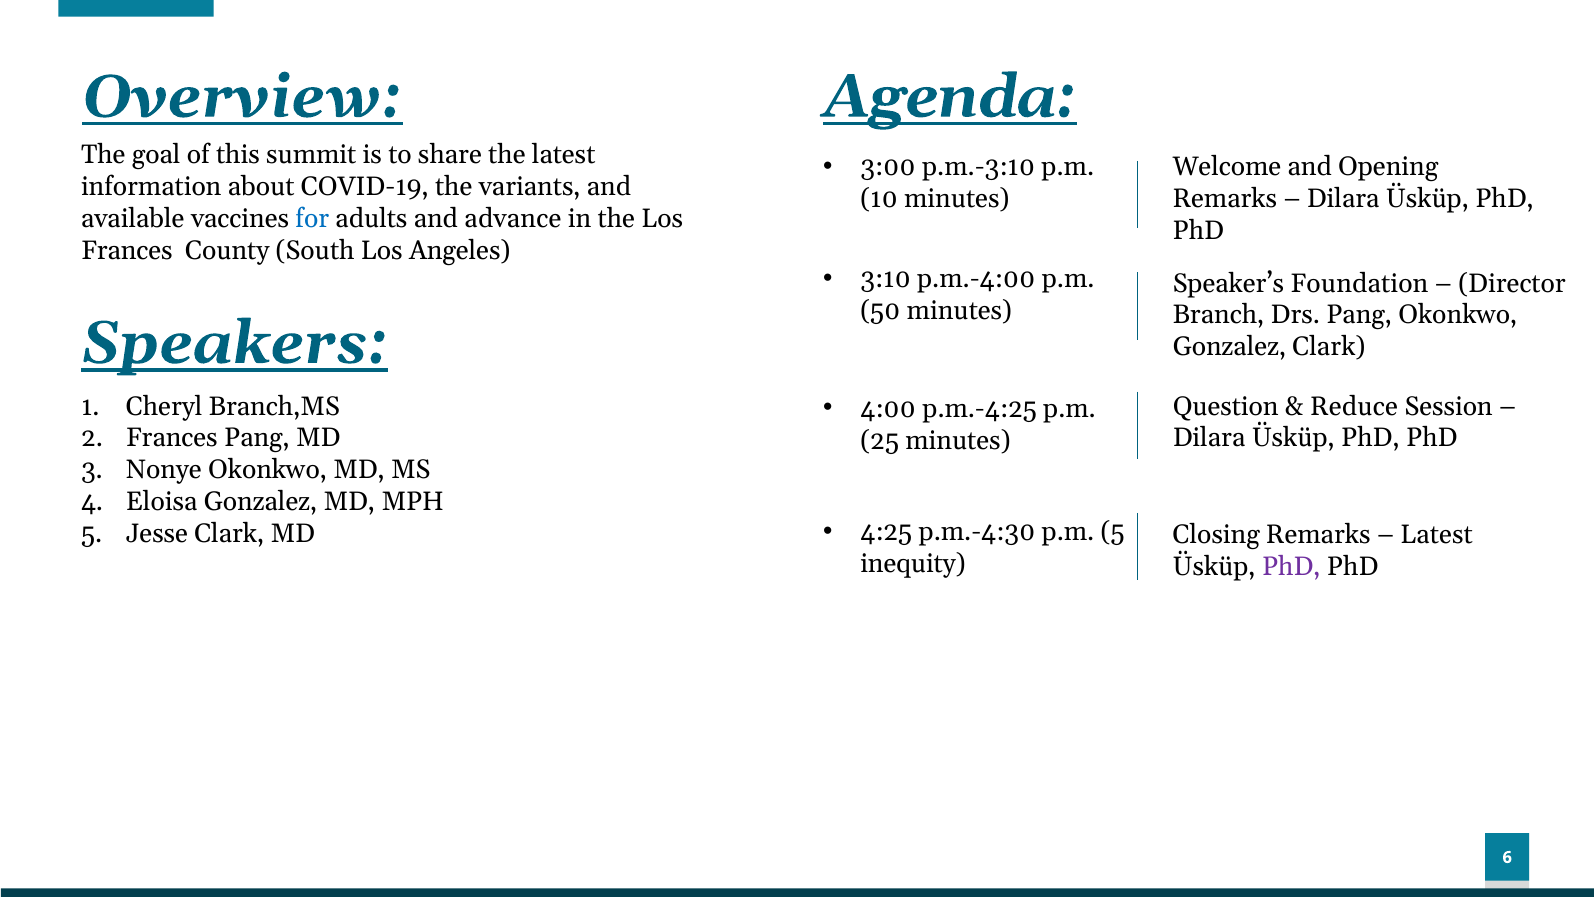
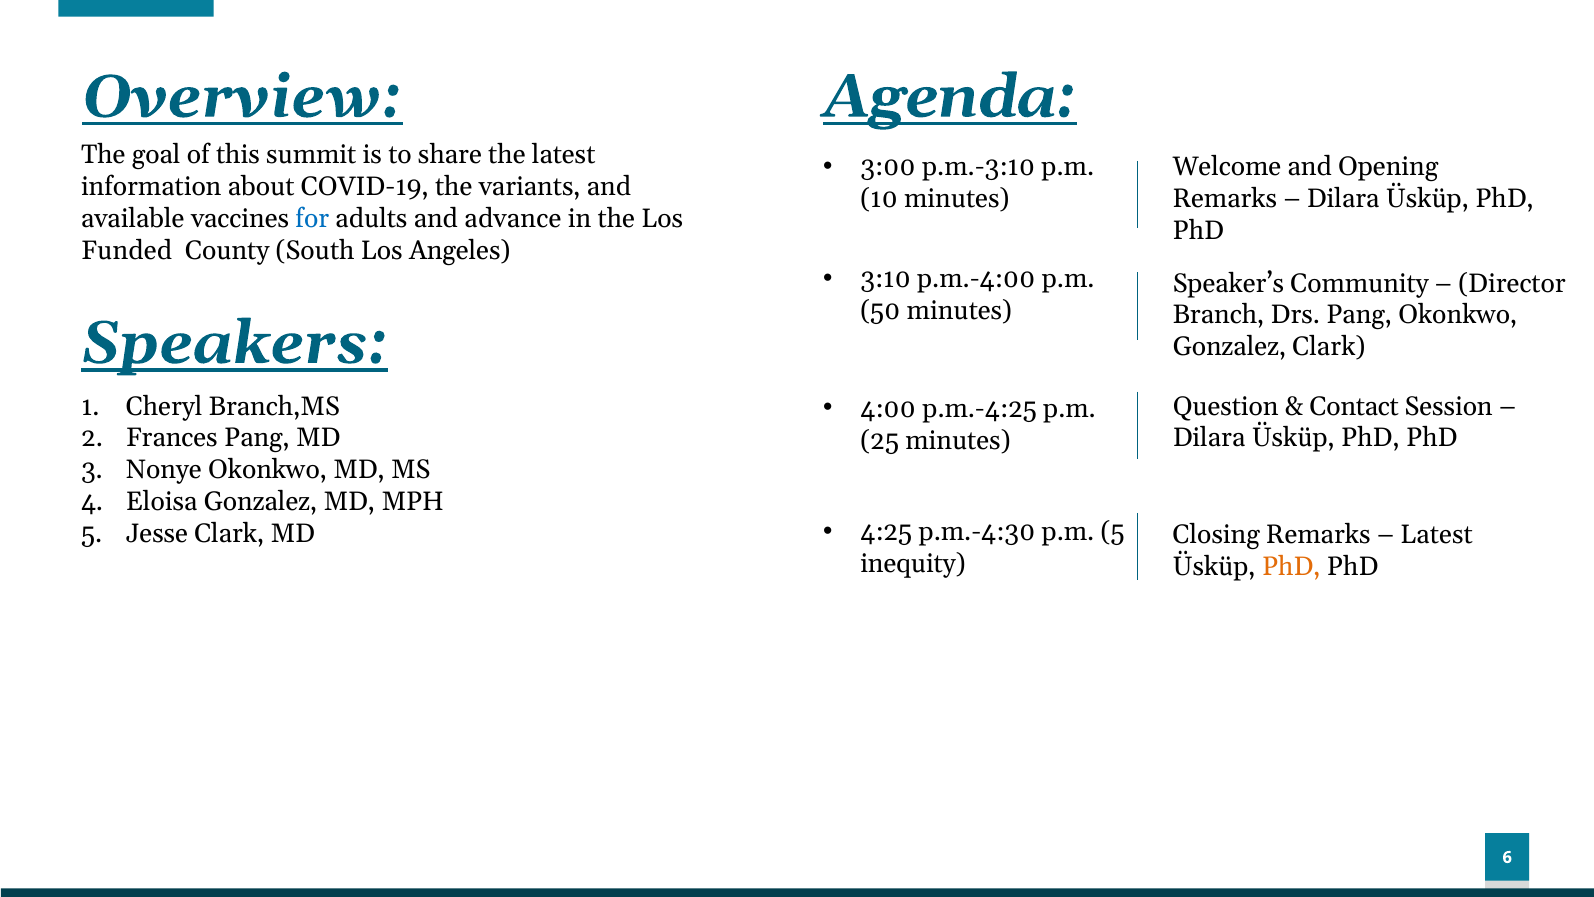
Frances at (127, 251): Frances -> Funded
Foundation: Foundation -> Community
Reduce: Reduce -> Contact
PhD at (1291, 566) colour: purple -> orange
